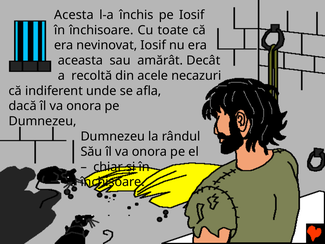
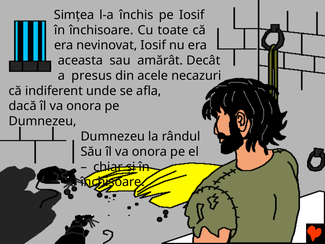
Acesta: Acesta -> Simţea
recoltă: recoltă -> presus
